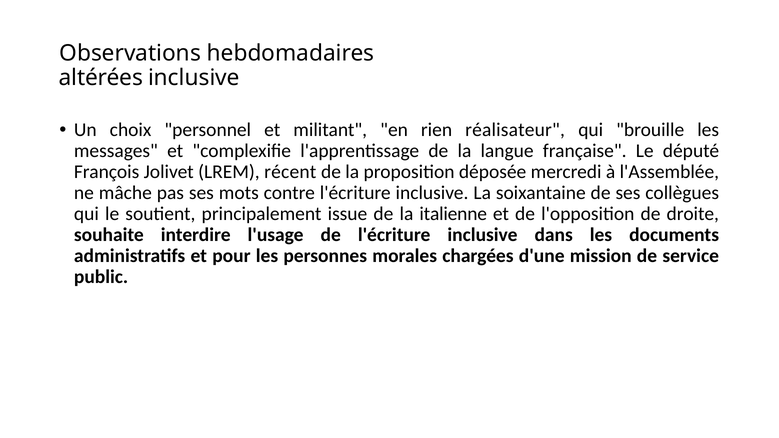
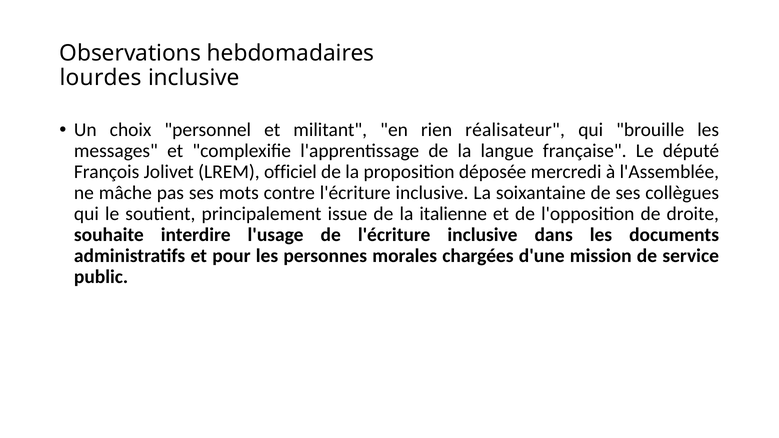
altérées: altérées -> lourdes
récent: récent -> officiel
